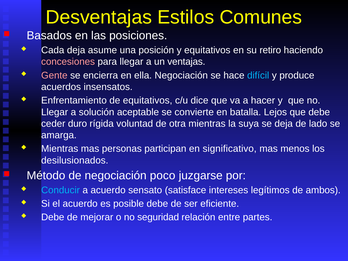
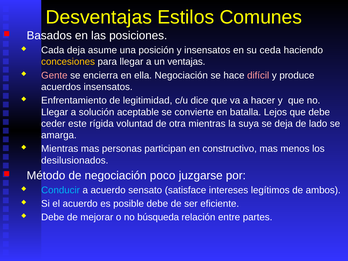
y equitativos: equitativos -> insensatos
retiro: retiro -> ceda
concesiones colour: pink -> yellow
difícil colour: light blue -> pink
de equitativos: equitativos -> legitimidad
duro: duro -> este
significativo: significativo -> constructivo
seguridad: seguridad -> búsqueda
